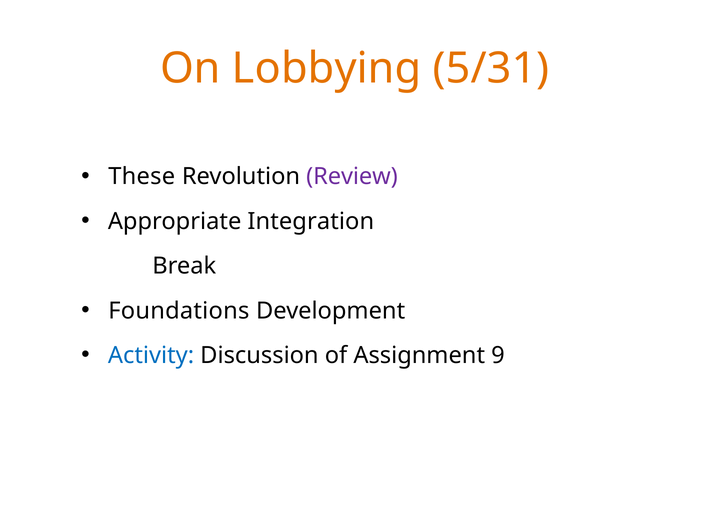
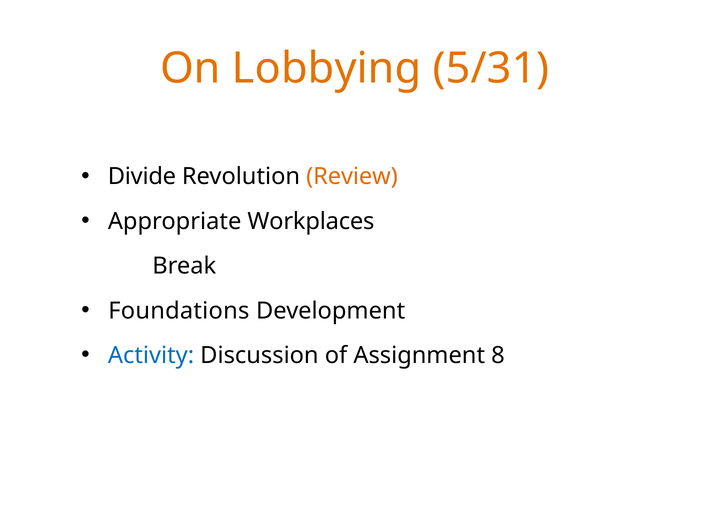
These: These -> Divide
Review colour: purple -> orange
Integration: Integration -> Workplaces
9: 9 -> 8
